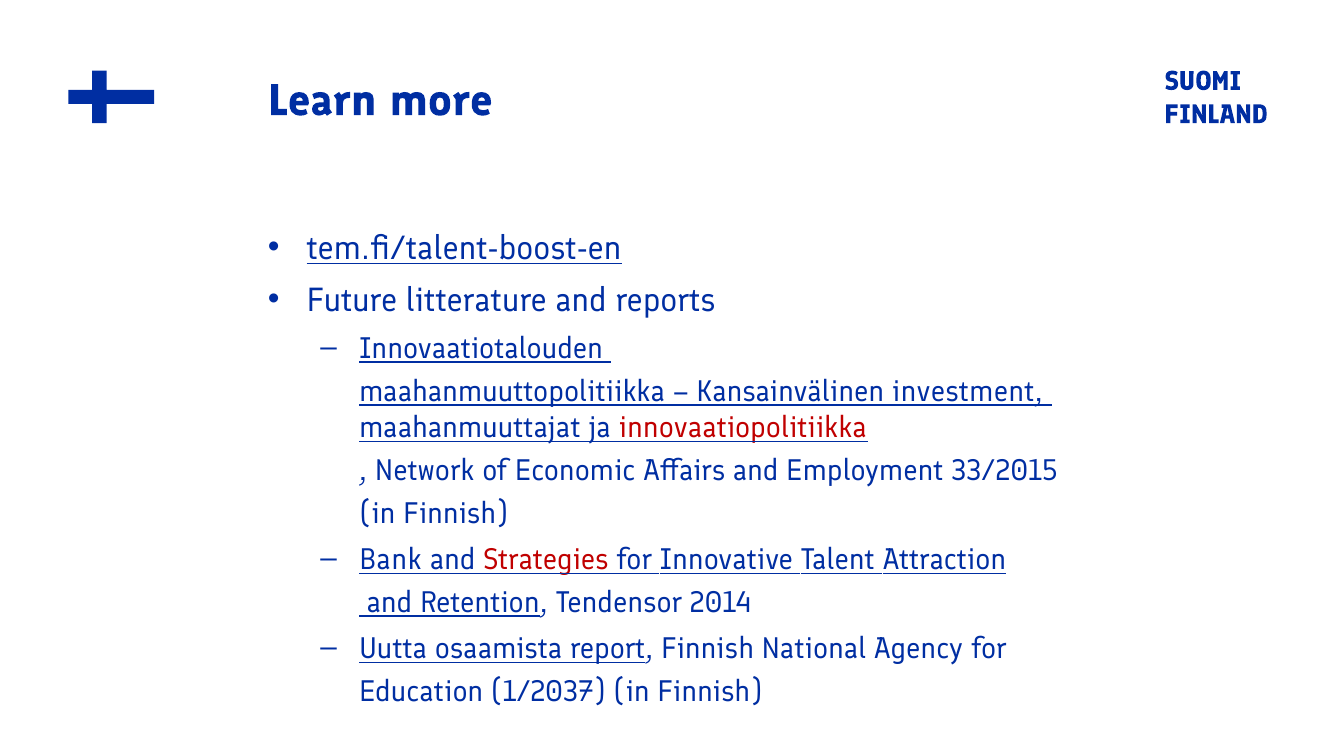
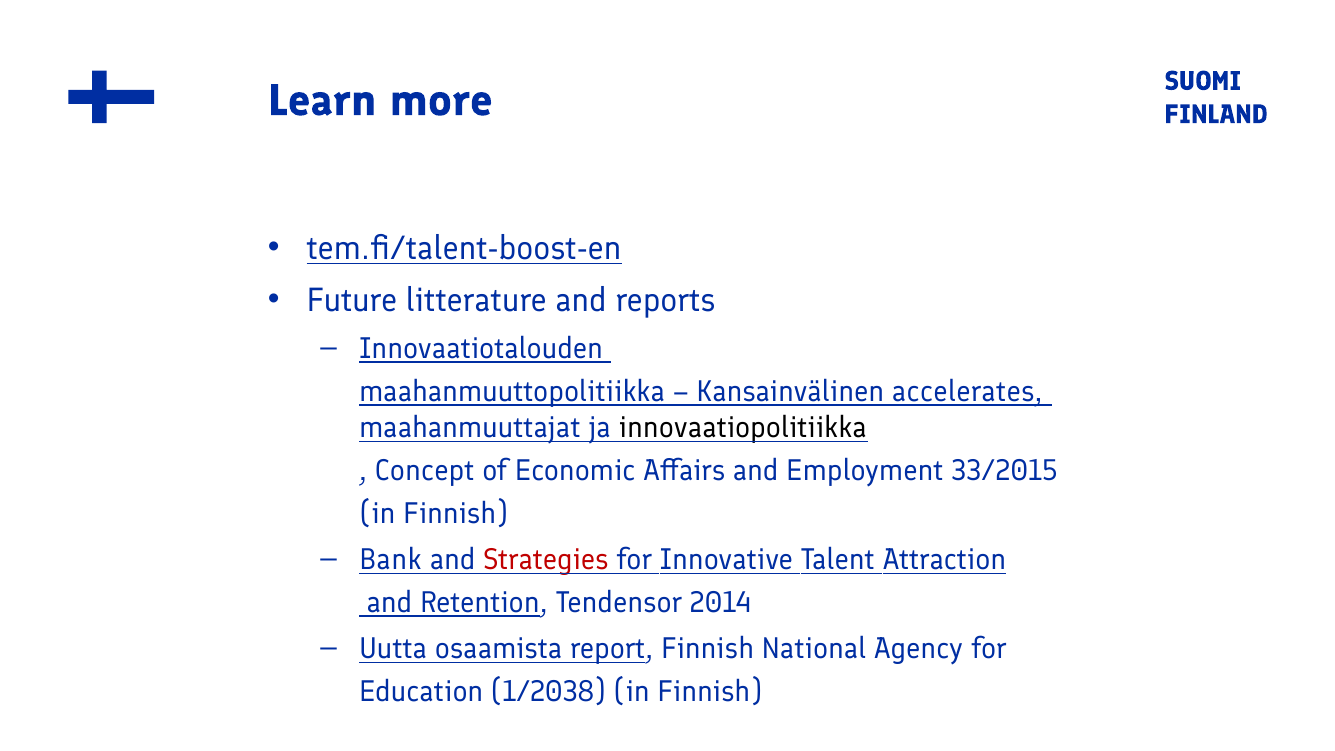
investment: investment -> accelerates
innovaatiopolitiikka colour: red -> black
Network: Network -> Concept
1/2037: 1/2037 -> 1/2038
